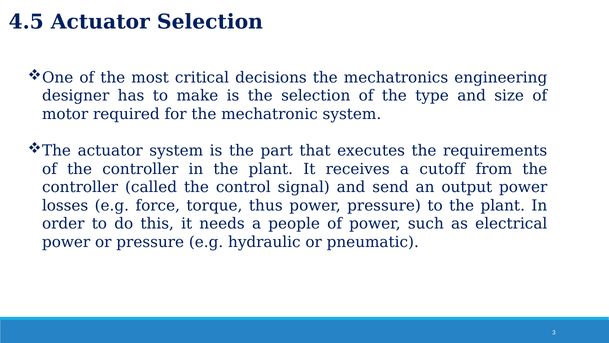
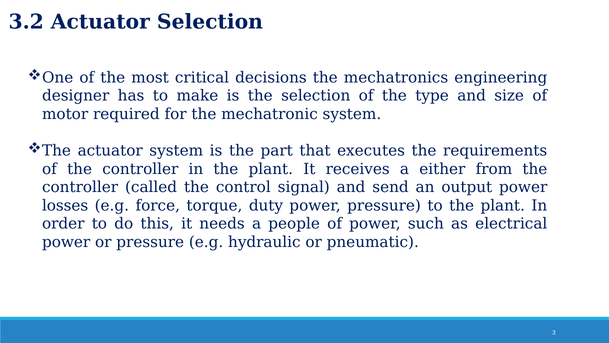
4.5: 4.5 -> 3.2
cutoff: cutoff -> either
thus: thus -> duty
